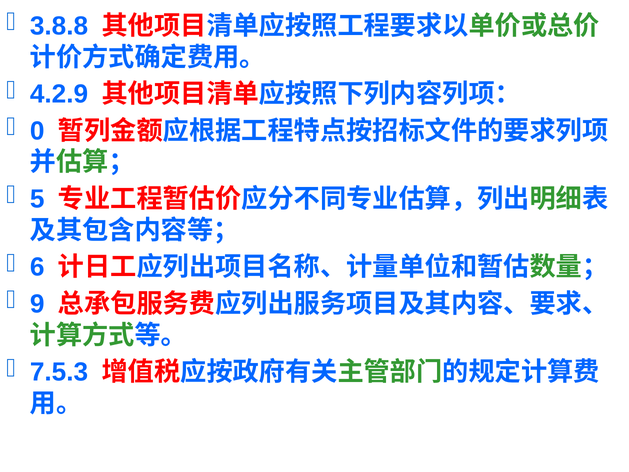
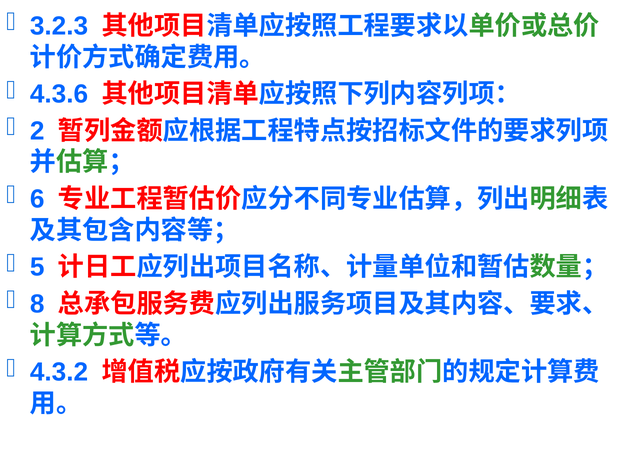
3.8.8: 3.8.8 -> 3.2.3
4.2.9: 4.2.9 -> 4.3.6
0: 0 -> 2
5: 5 -> 6
6: 6 -> 5
9: 9 -> 8
7.5.3: 7.5.3 -> 4.3.2
